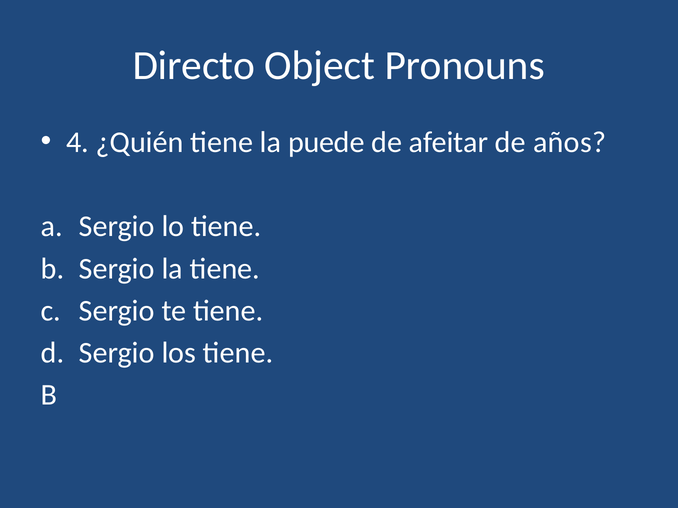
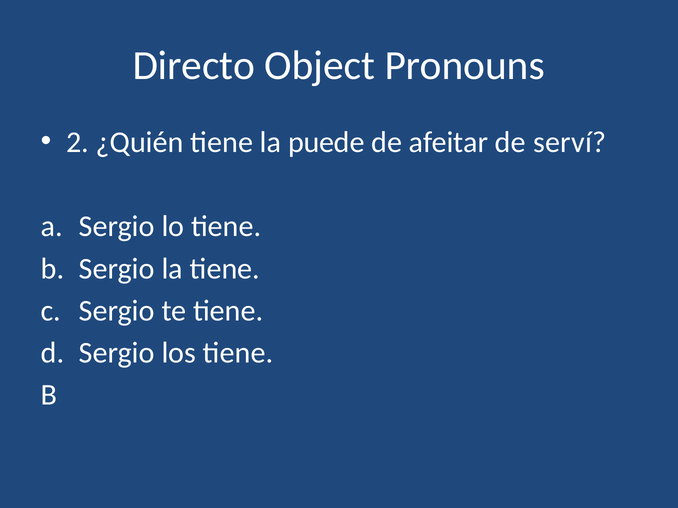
4: 4 -> 2
años: años -> serví
